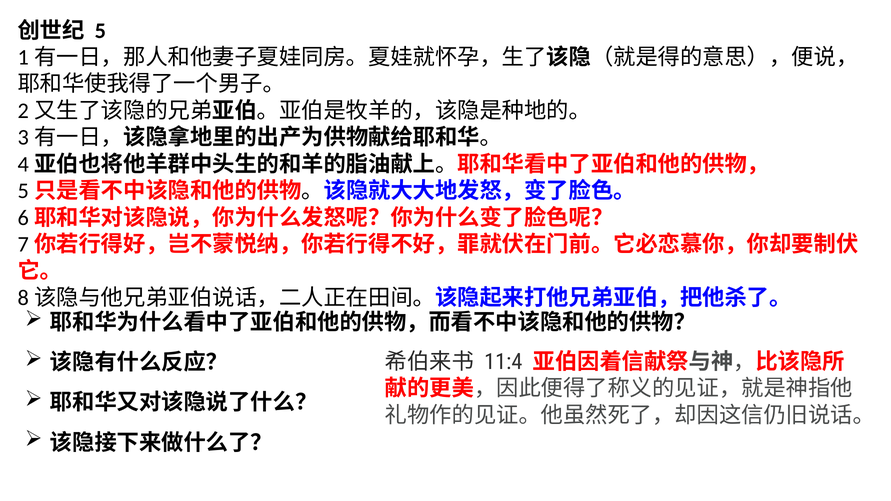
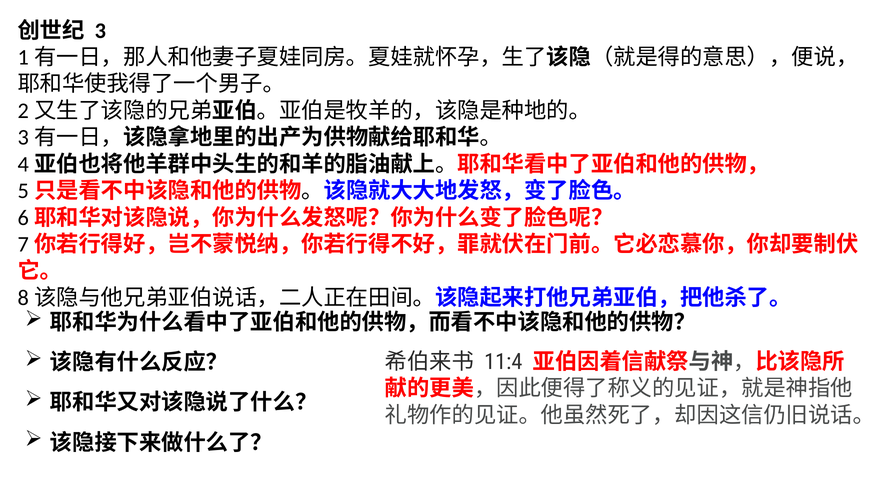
5: 5 -> 3
